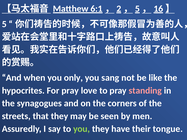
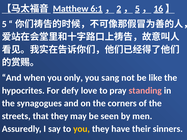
For pray: pray -> defy
you at (82, 129) colour: light green -> yellow
tongue: tongue -> sinners
